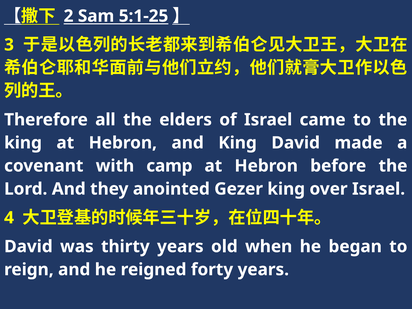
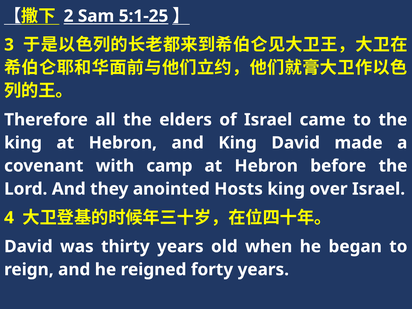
Gezer: Gezer -> Hosts
